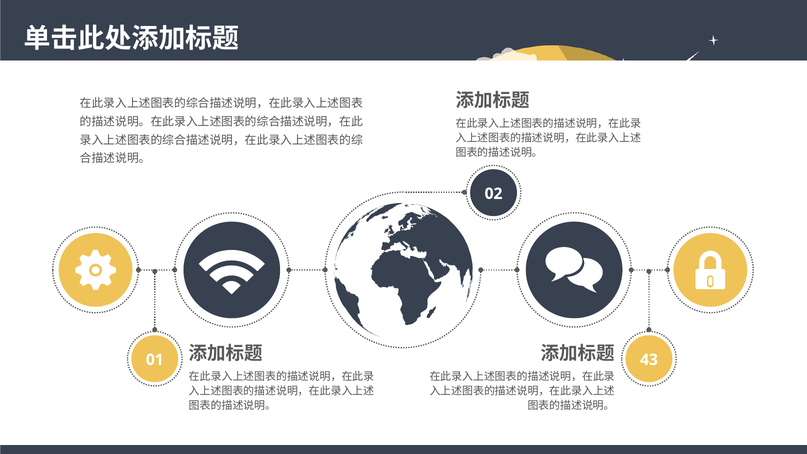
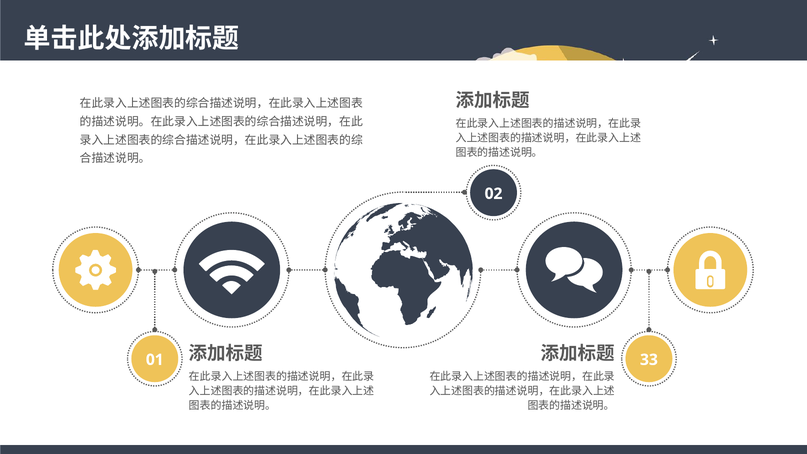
43: 43 -> 33
